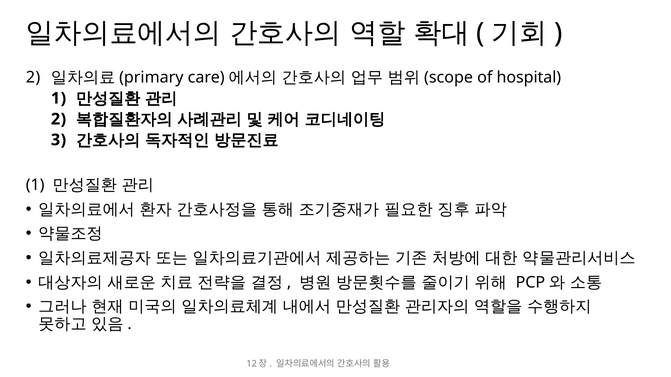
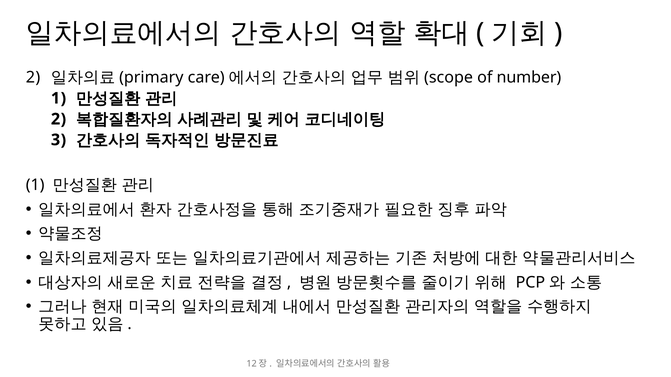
hospital: hospital -> number
